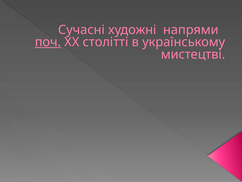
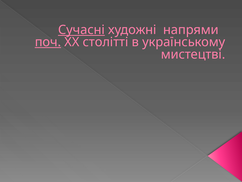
Сучасні underline: none -> present
